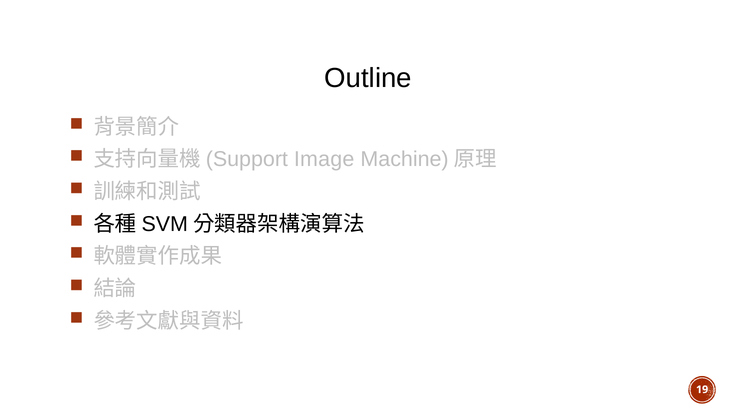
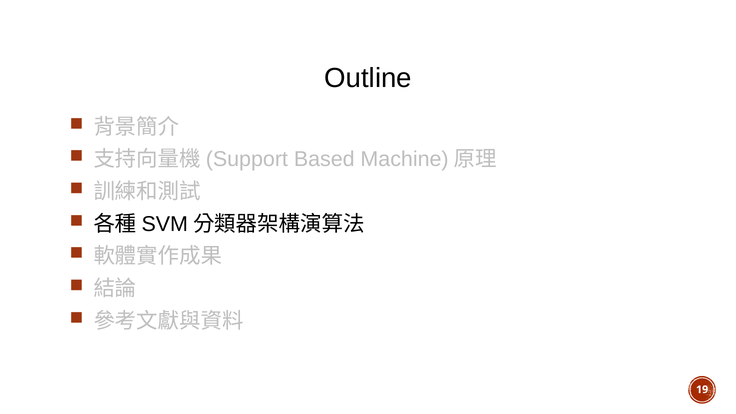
Image: Image -> Based
